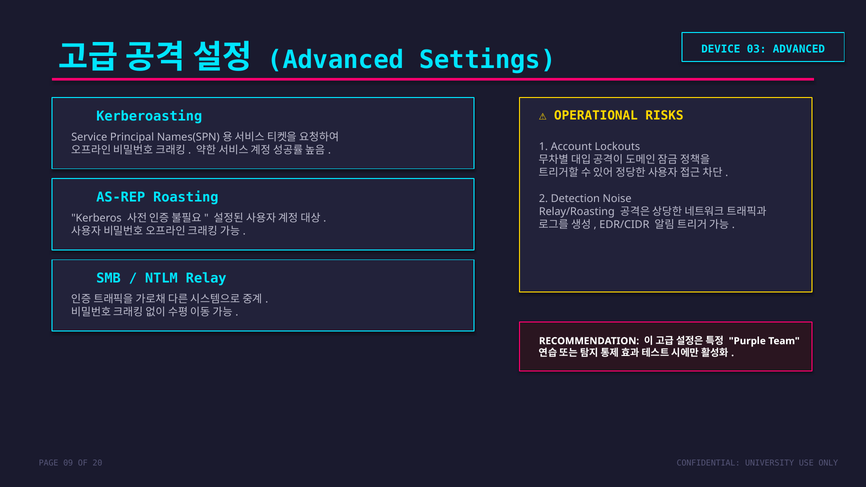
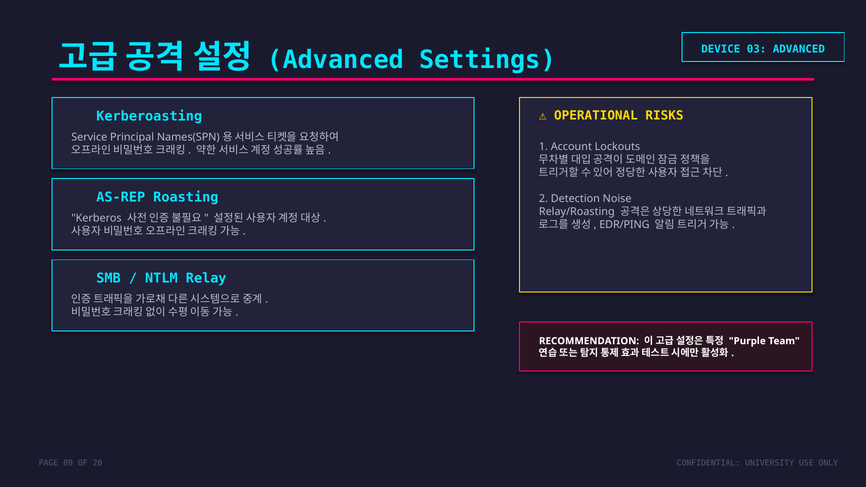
EDR/CIDR: EDR/CIDR -> EDR/PING
